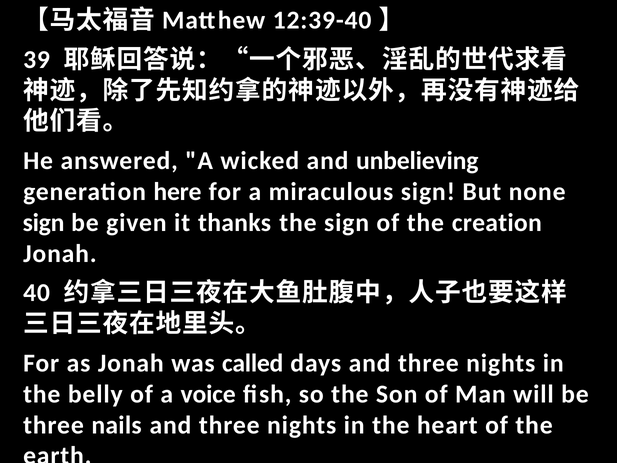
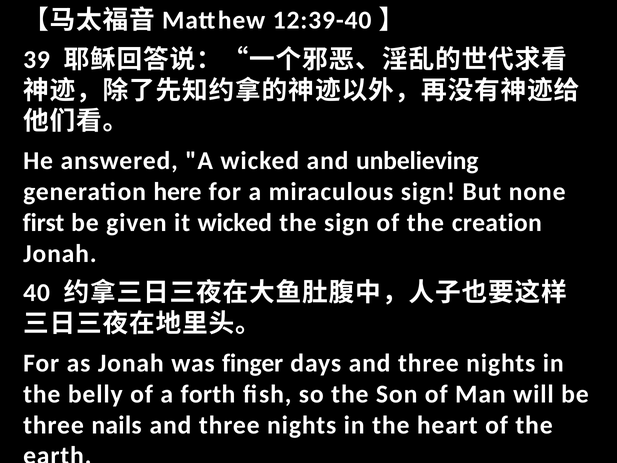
sign at (44, 223): sign -> first
it thanks: thanks -> wicked
called: called -> finger
voice: voice -> forth
